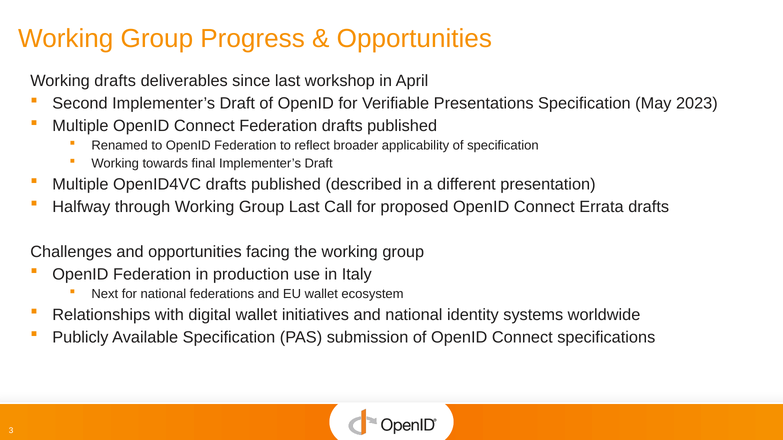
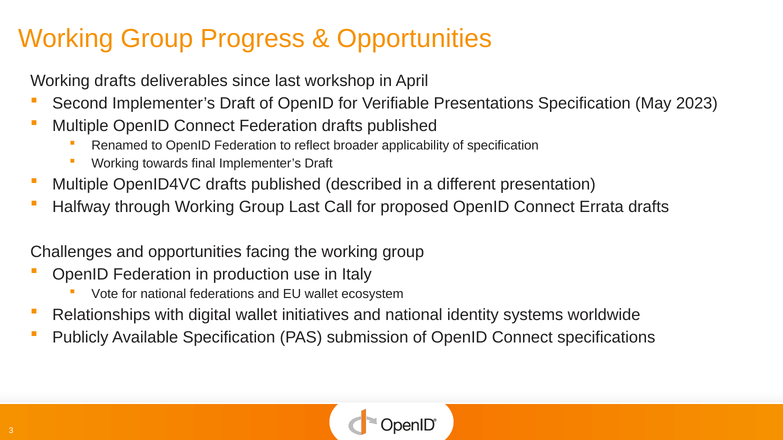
Next: Next -> Vote
